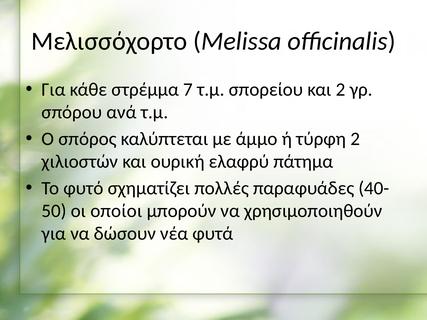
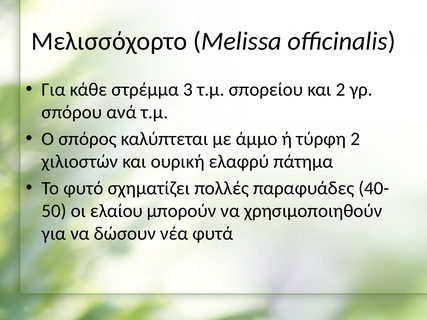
7: 7 -> 3
οποίοι: οποίοι -> ελαίου
